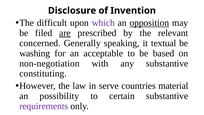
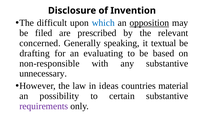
which colour: purple -> blue
are underline: present -> none
washing: washing -> drafting
acceptable: acceptable -> evaluating
non-negotiation: non-negotiation -> non-responsible
constituting: constituting -> unnecessary
serve: serve -> ideas
